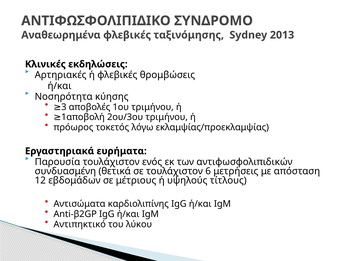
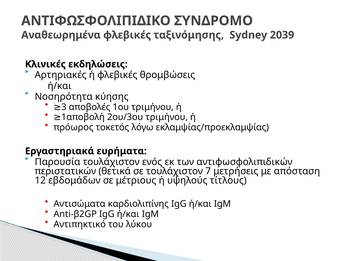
2013: 2013 -> 2039
συνδυασμένη: συνδυασμένη -> περιστατικών
6: 6 -> 7
